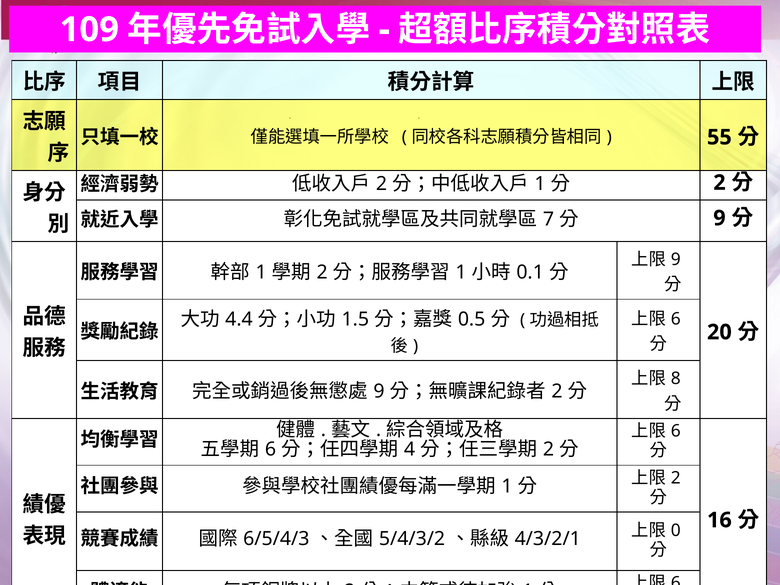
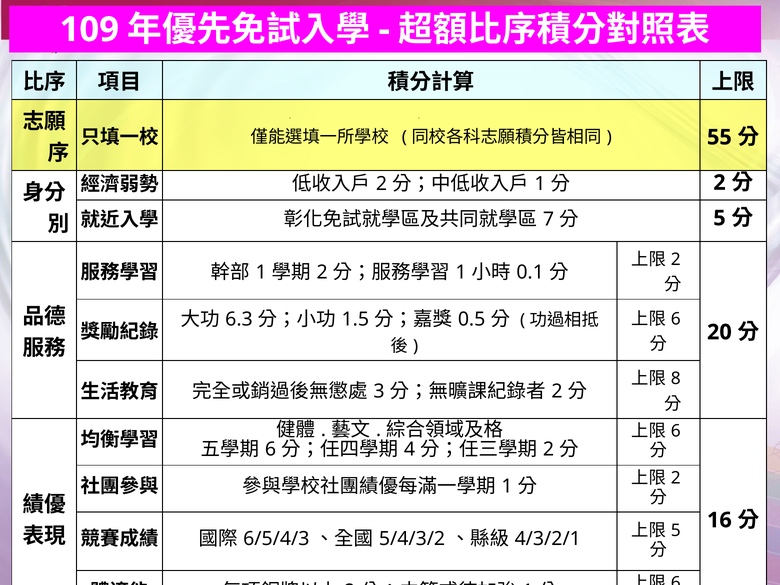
9 at (719, 218): 9 -> 5
9 at (676, 260): 9 -> 2
4.4: 4.4 -> 6.3
9 at (379, 392): 9 -> 3
0 at (676, 530): 0 -> 5
